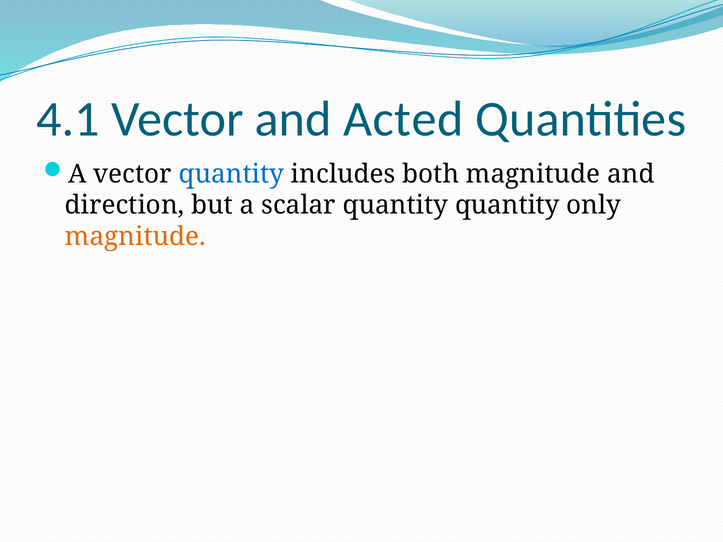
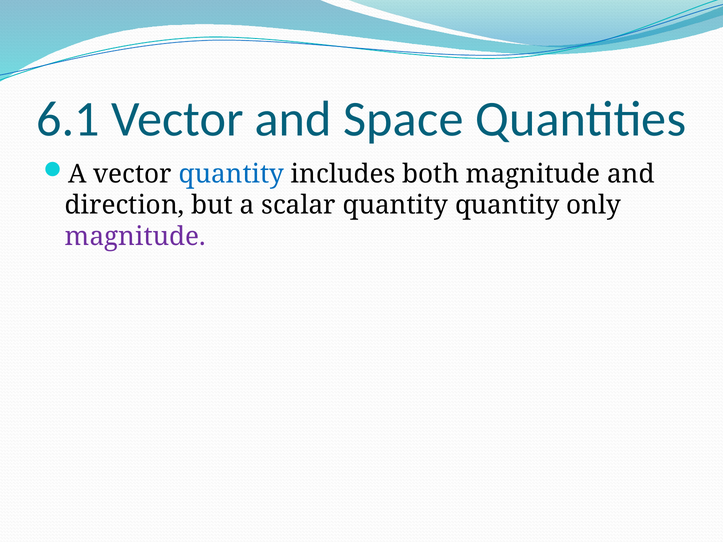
4.1: 4.1 -> 6.1
Acted: Acted -> Space
magnitude at (135, 237) colour: orange -> purple
